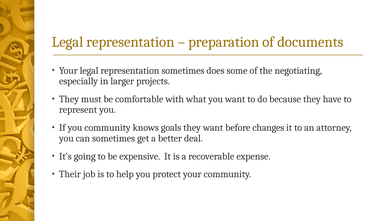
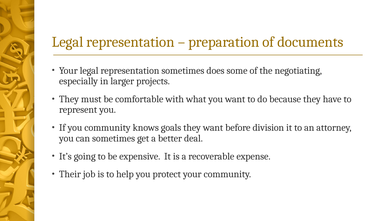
changes: changes -> division
